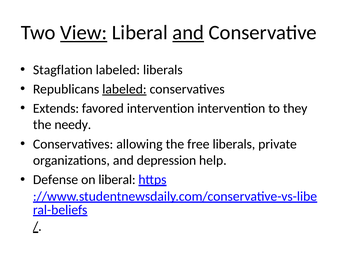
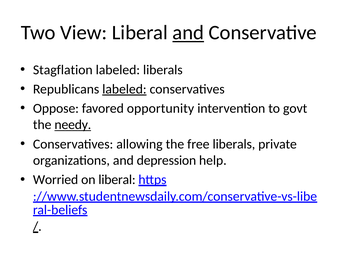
View underline: present -> none
Extends: Extends -> Oppose
favored intervention: intervention -> opportunity
they: they -> govt
needy underline: none -> present
Defense: Defense -> Worried
